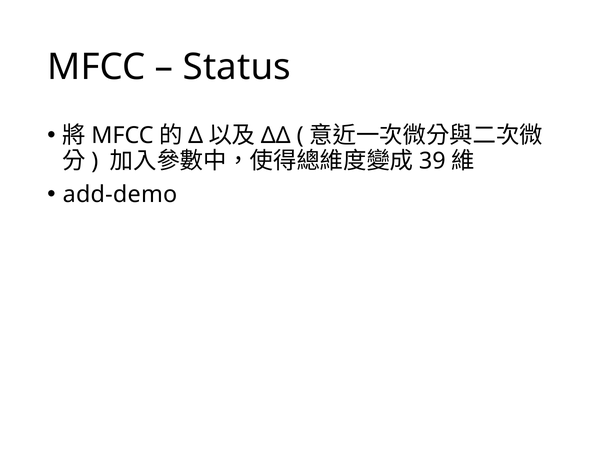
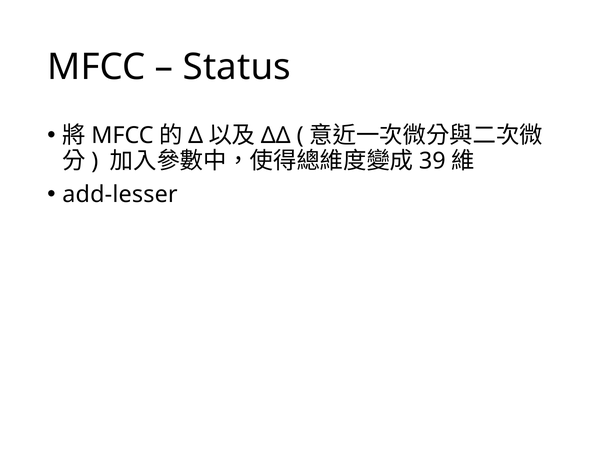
add-demo: add-demo -> add-lesser
